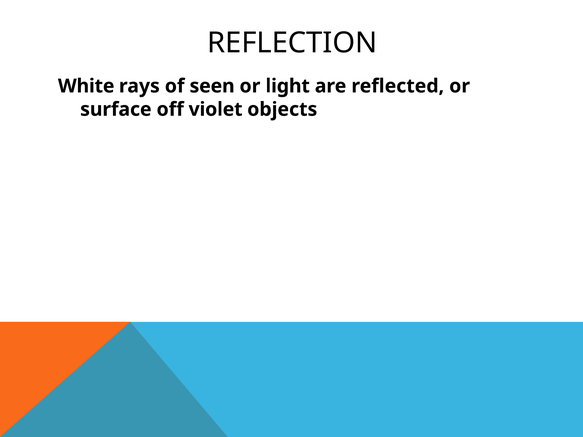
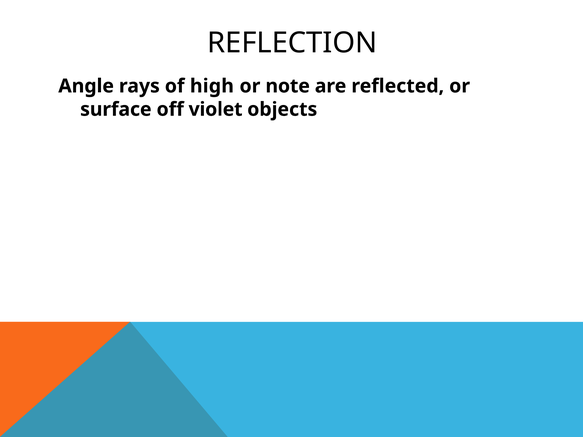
White: White -> Angle
seen: seen -> high
light: light -> note
